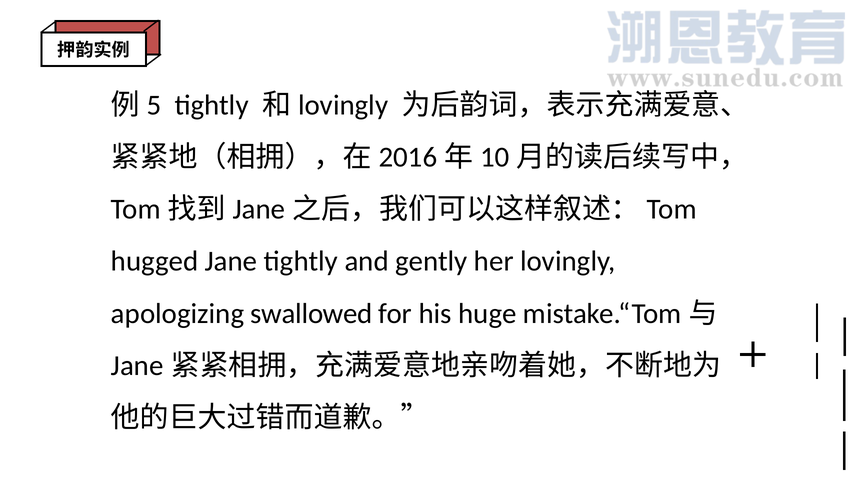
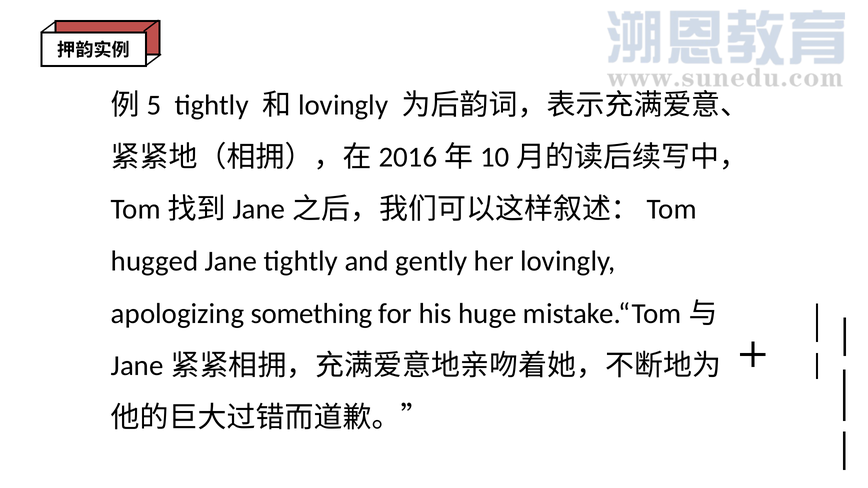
swallowed: swallowed -> something
